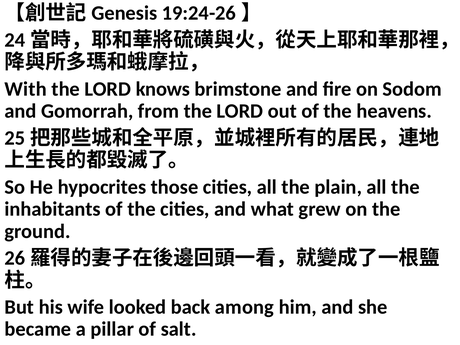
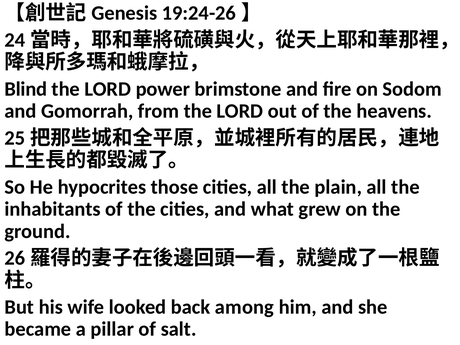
With: With -> Blind
knows: knows -> power
